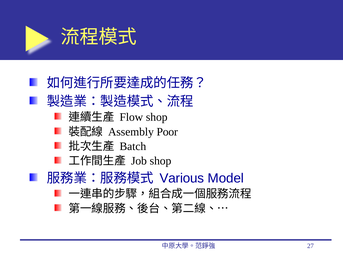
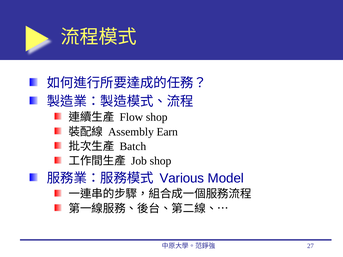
Poor: Poor -> Earn
